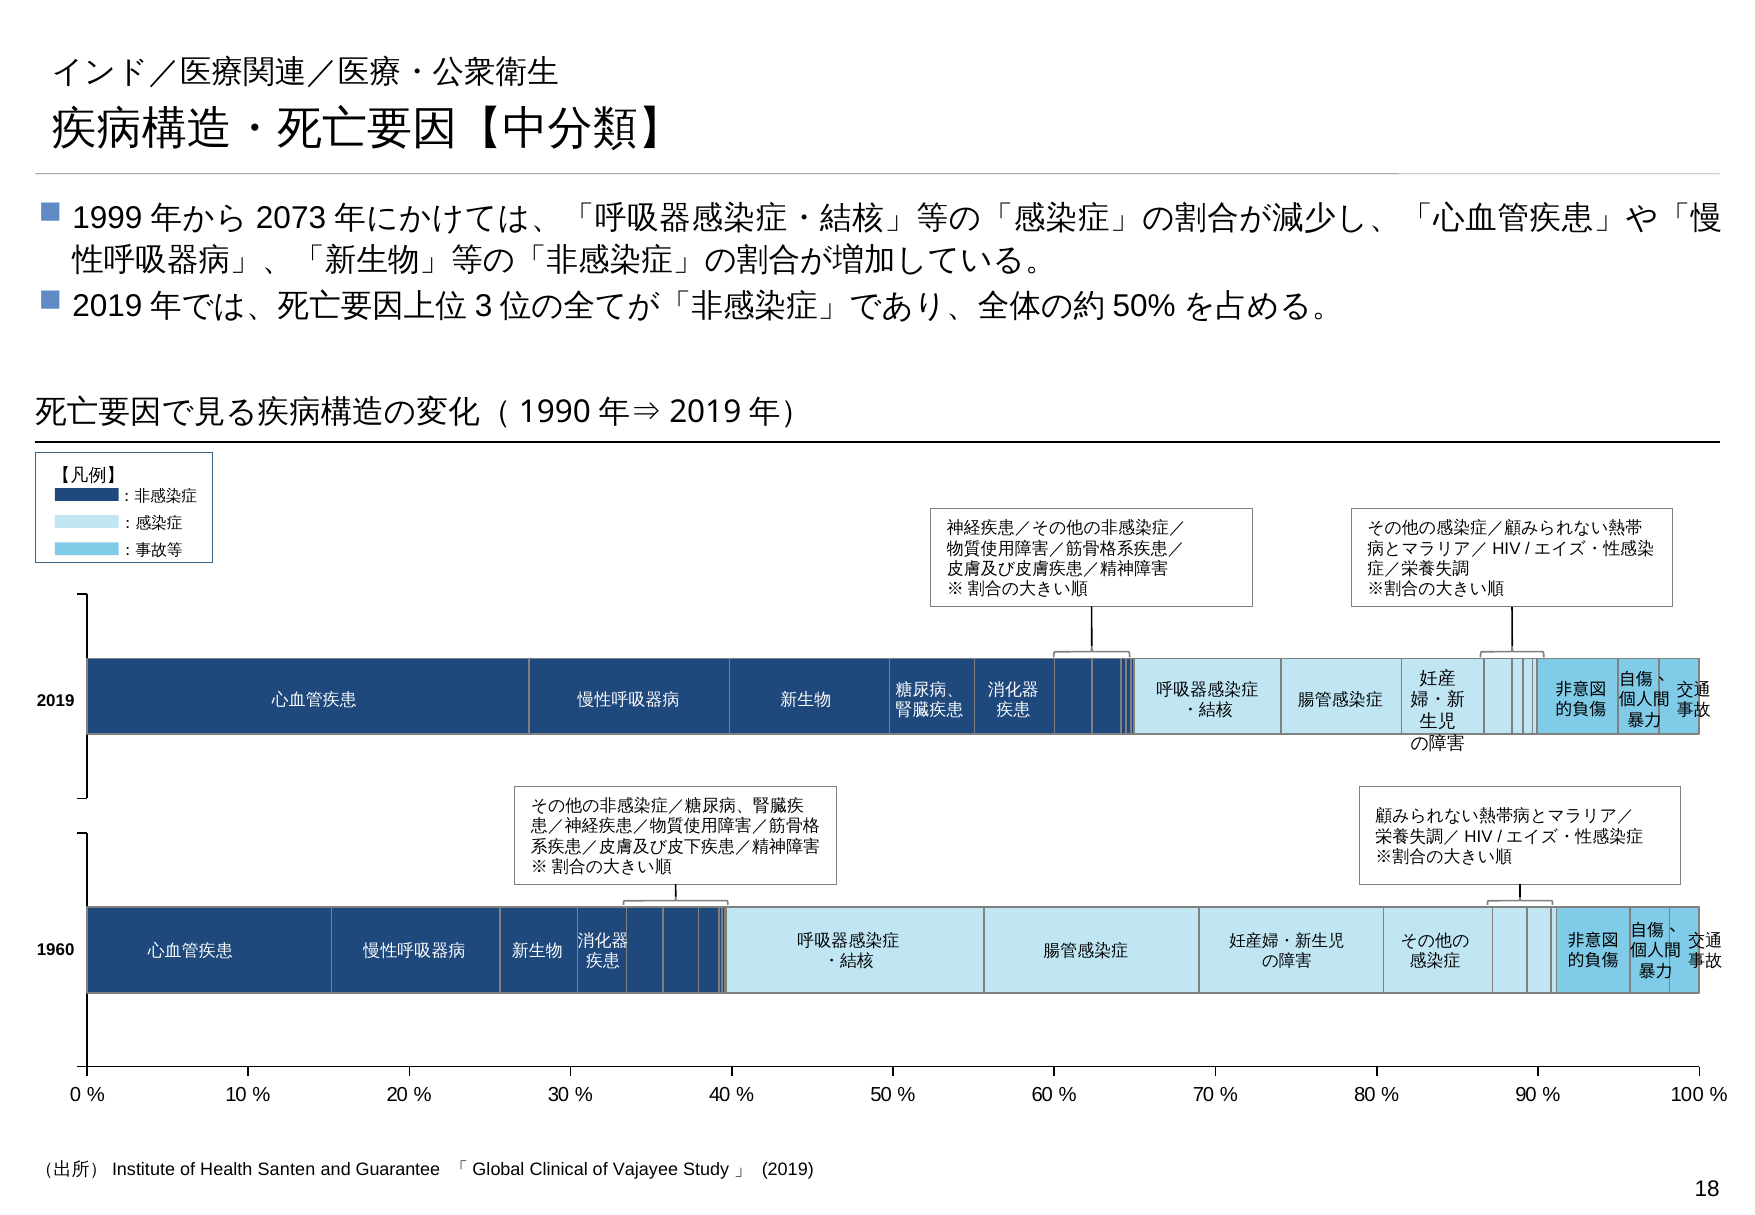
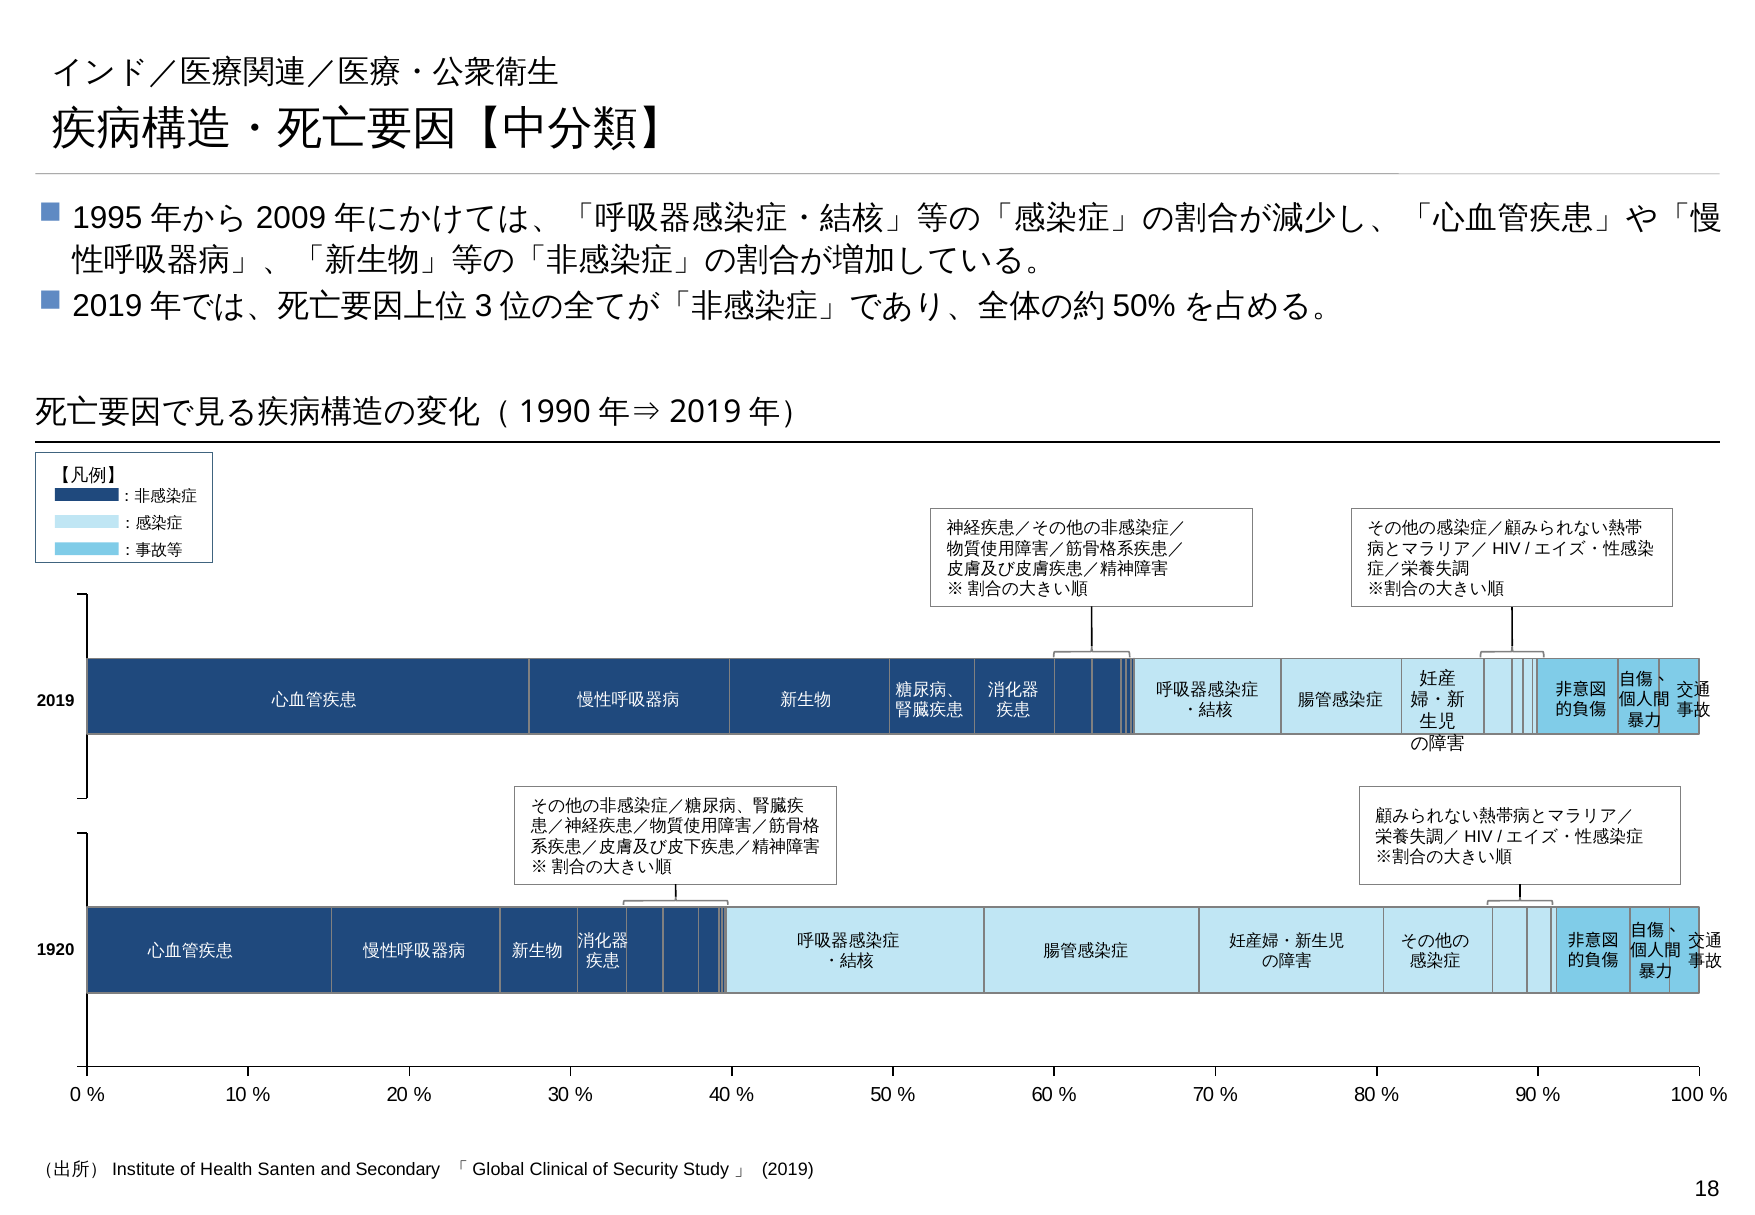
1999: 1999 -> 1995
2073: 2073 -> 2009
1960: 1960 -> 1920
Guarantee: Guarantee -> Secondary
Vajayee: Vajayee -> Security
